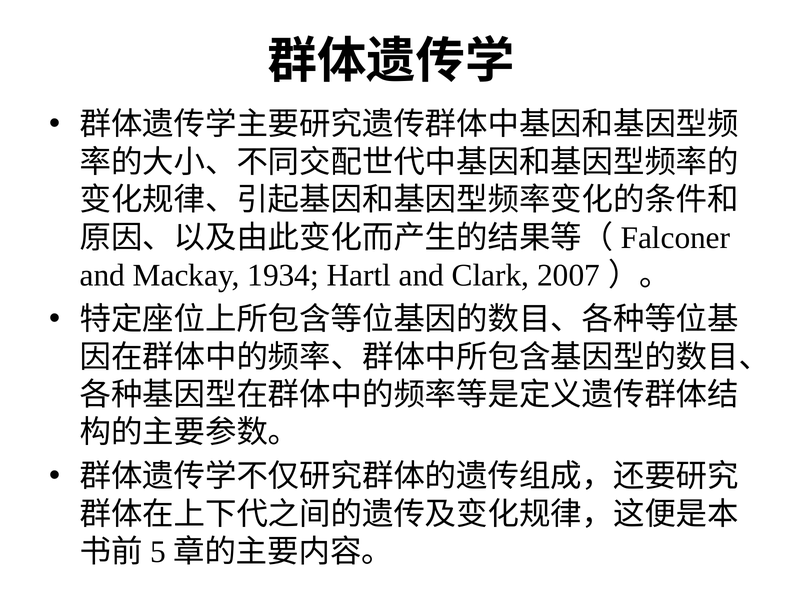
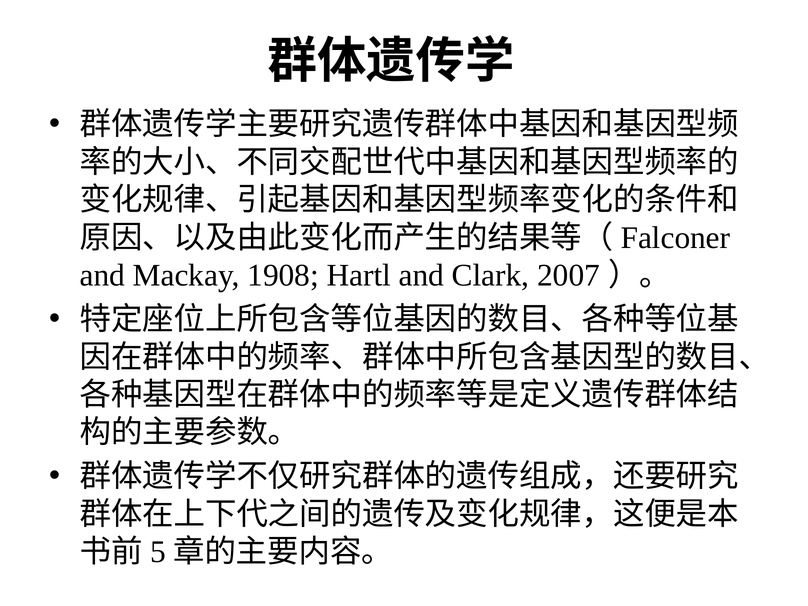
1934: 1934 -> 1908
